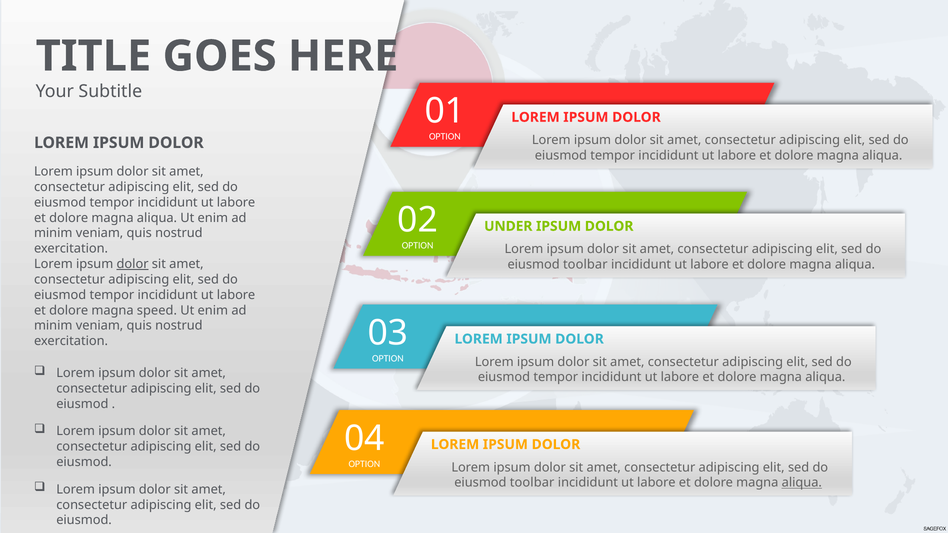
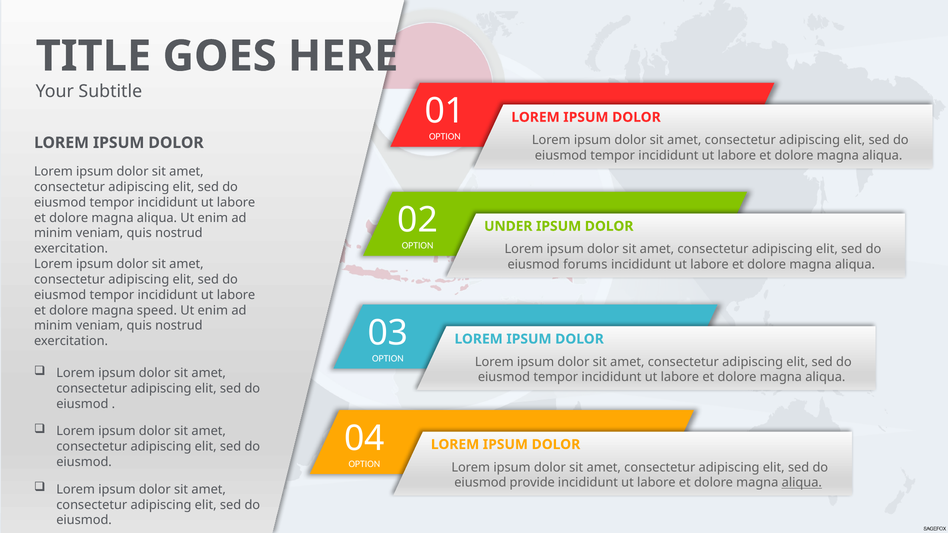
dolor at (133, 264) underline: present -> none
toolbar at (585, 265): toolbar -> forums
toolbar at (532, 483): toolbar -> provide
